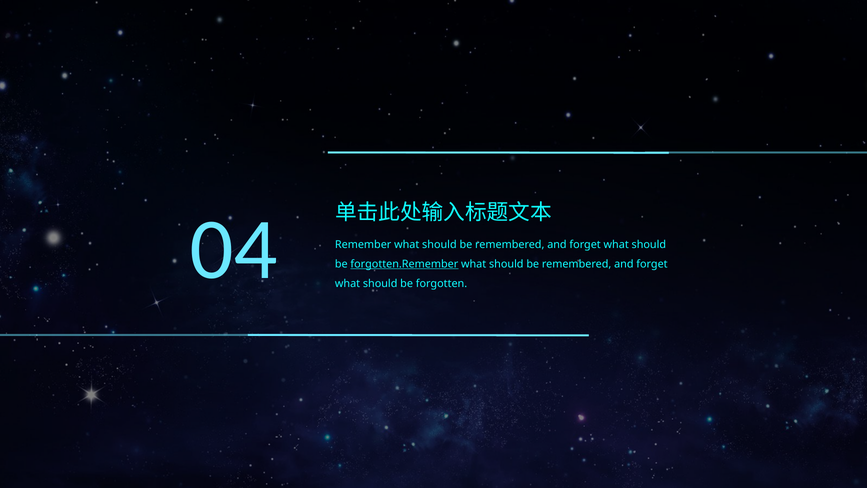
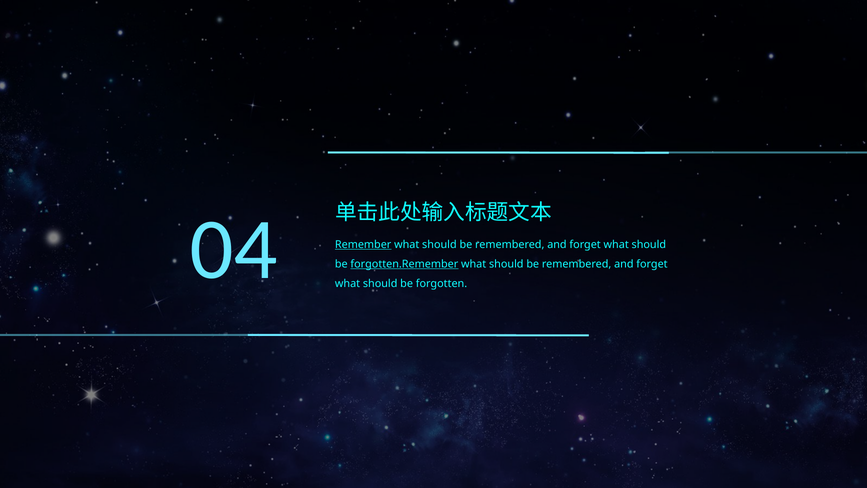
Remember underline: none -> present
